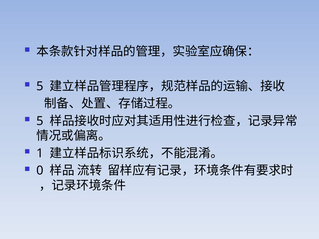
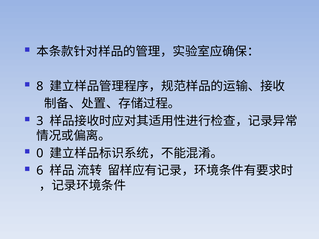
5 at (40, 86): 5 -> 8
5 at (40, 121): 5 -> 3
1: 1 -> 0
0: 0 -> 6
